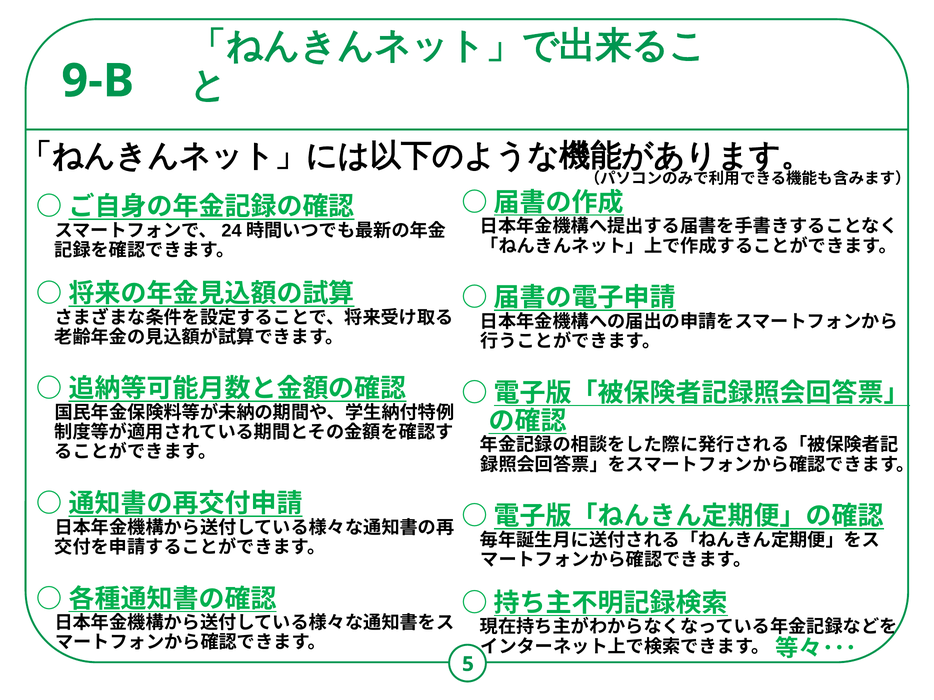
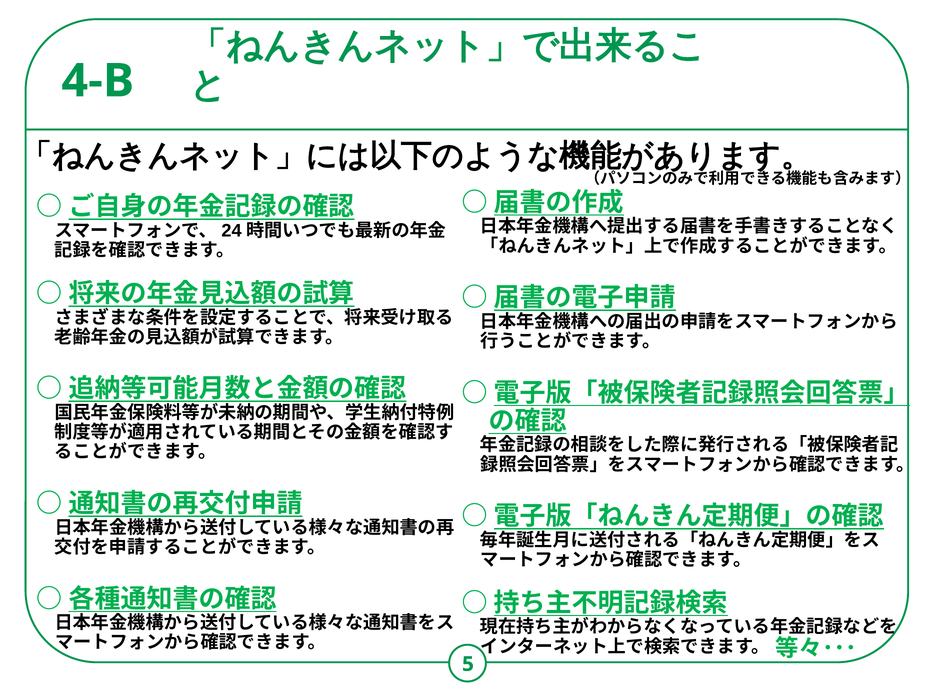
9-B: 9-B -> 4-B
